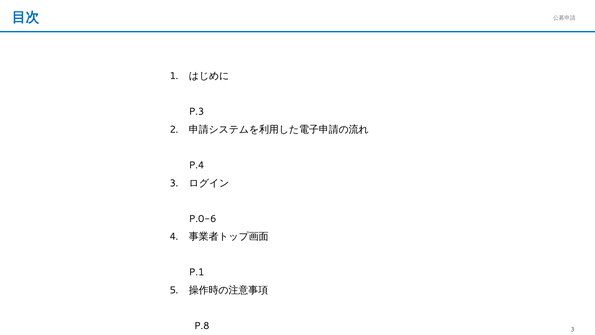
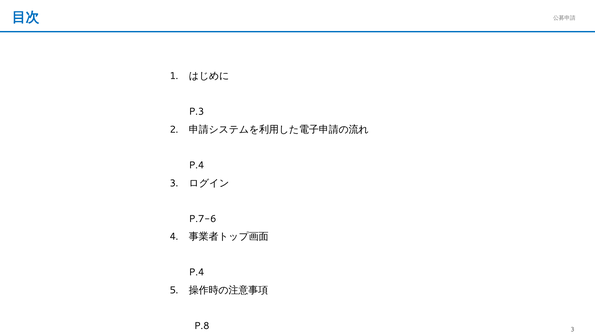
P.0-6: P.0-6 -> P.7-6
P.1 at (197, 272): P.1 -> P.4
